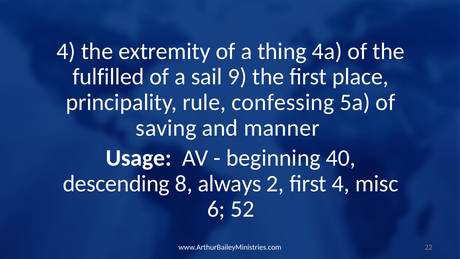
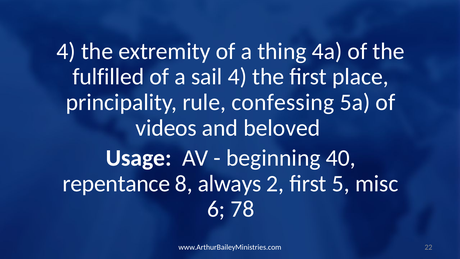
sail 9: 9 -> 4
saving: saving -> videos
manner: manner -> beloved
descending: descending -> repentance
first 4: 4 -> 5
52: 52 -> 78
